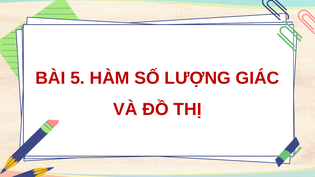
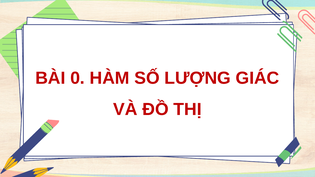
5: 5 -> 0
